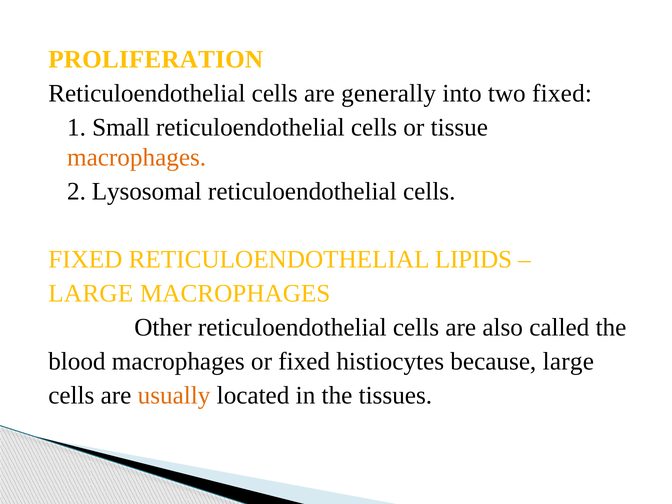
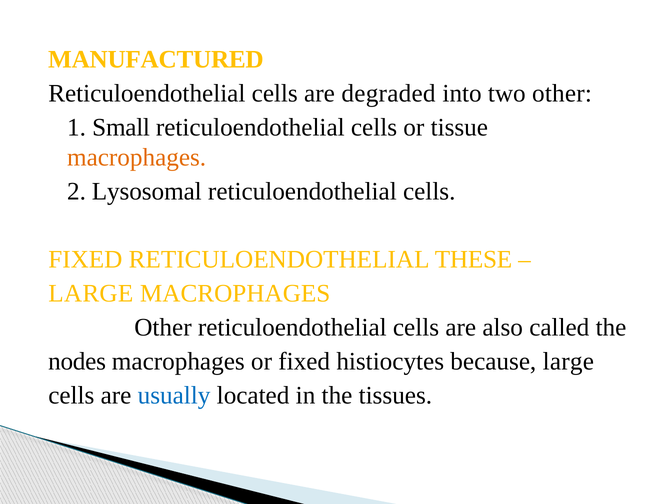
PROLIFERATION: PROLIFERATION -> MANUFACTURED
generally: generally -> degraded
two fixed: fixed -> other
LIPIDS: LIPIDS -> THESE
blood: blood -> nodes
usually colour: orange -> blue
